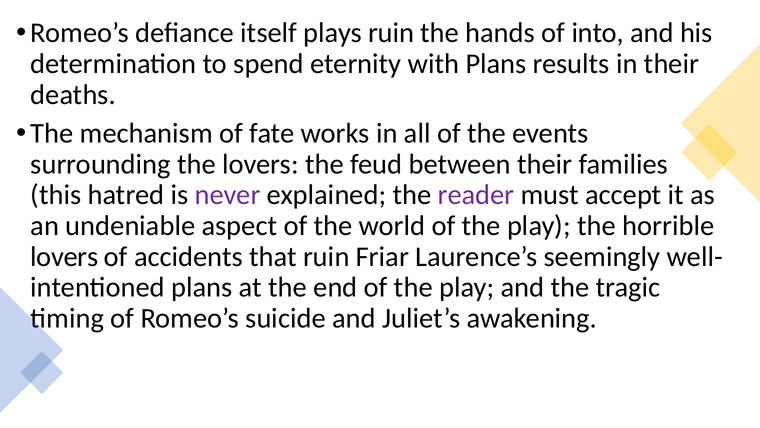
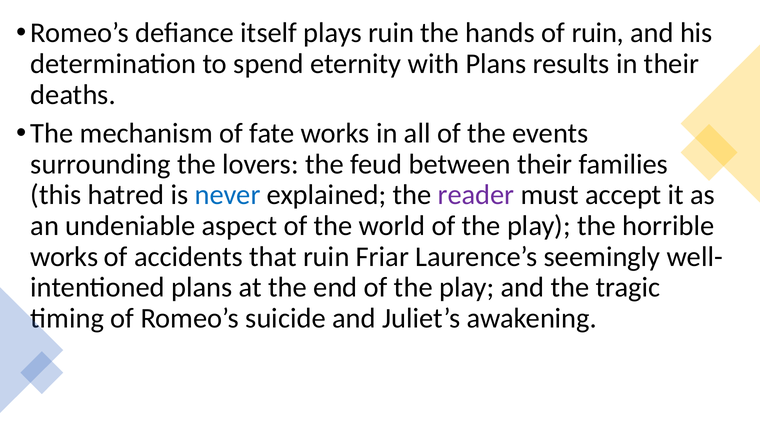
of into: into -> ruin
never colour: purple -> blue
lovers at (64, 256): lovers -> works
